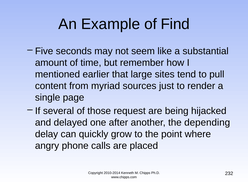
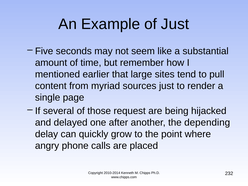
of Find: Find -> Just
